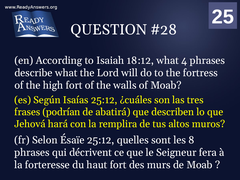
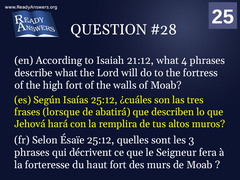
18:12: 18:12 -> 21:12
podrían: podrían -> lorsque
8: 8 -> 3
